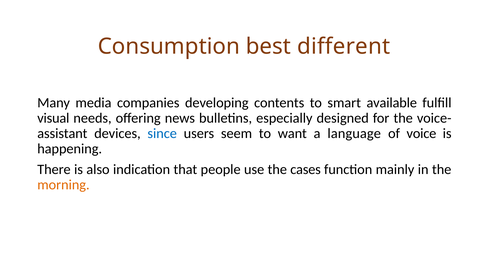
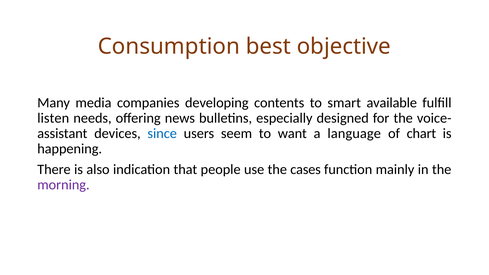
different: different -> objective
visual: visual -> listen
voice: voice -> chart
morning colour: orange -> purple
